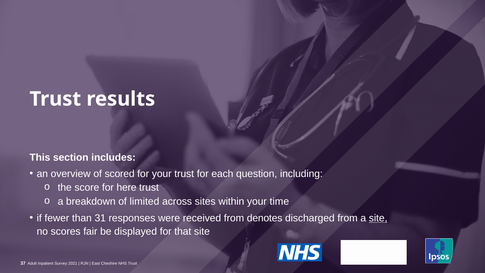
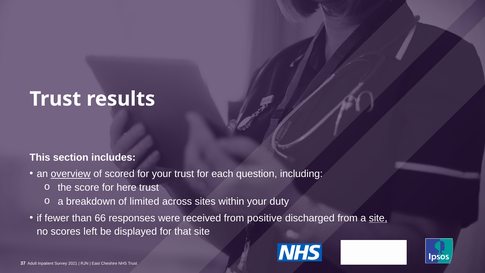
overview underline: none -> present
time: time -> duty
31: 31 -> 66
denotes: denotes -> positive
fair: fair -> left
